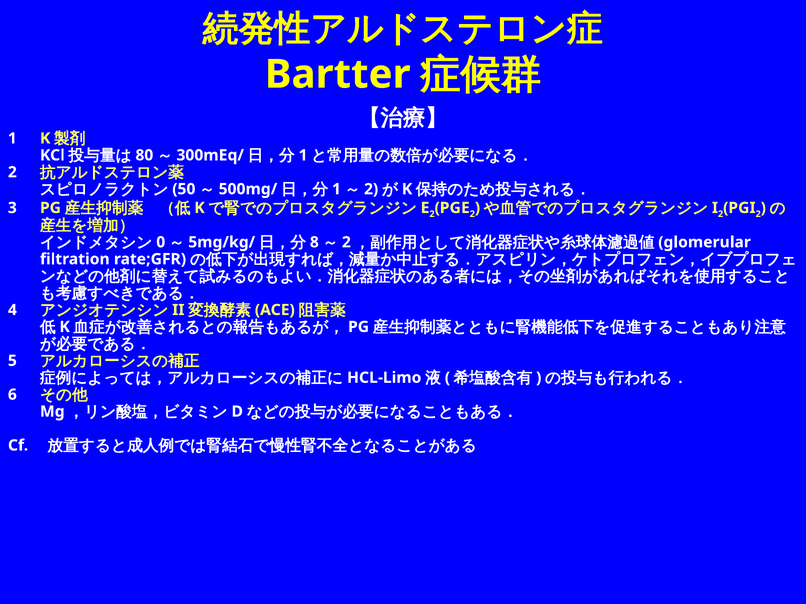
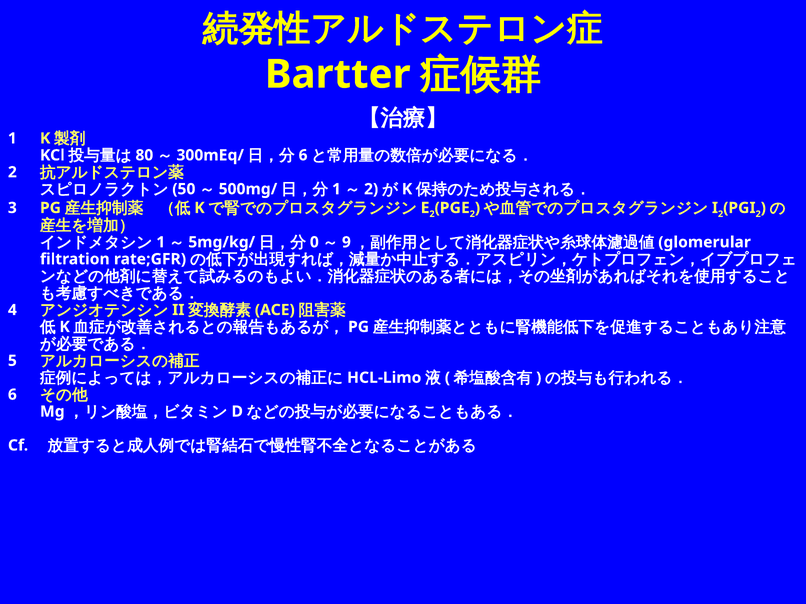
1 at (303, 155): 1 -> 6
0 at (161, 242): 0 -> 1
8: 8 -> 0
2 at (346, 242): 2 -> 9
